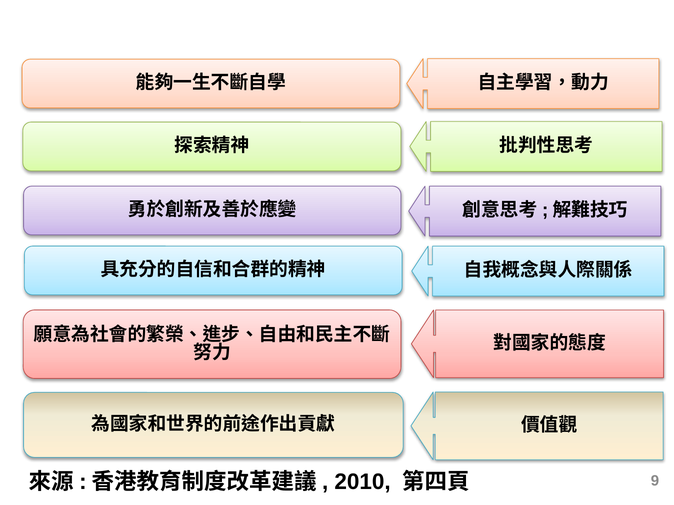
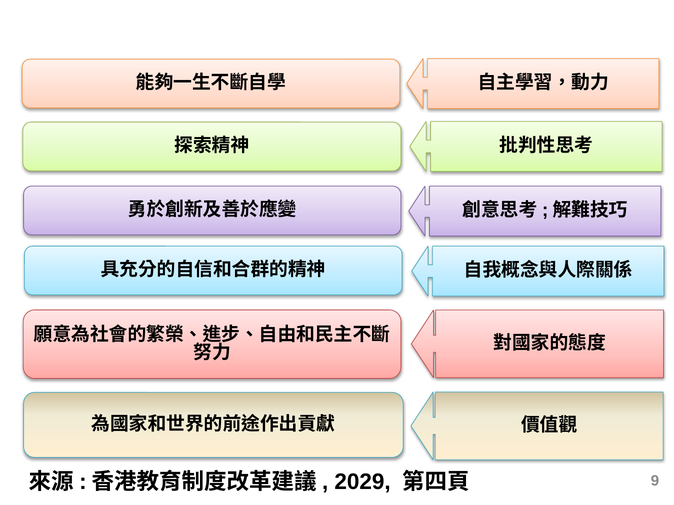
2010: 2010 -> 2029
